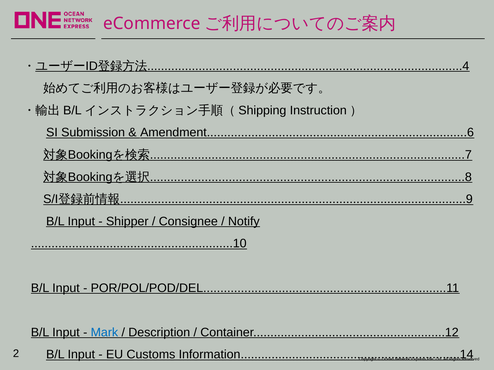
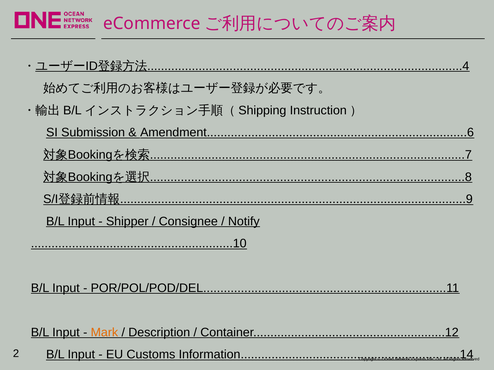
Mark colour: blue -> orange
